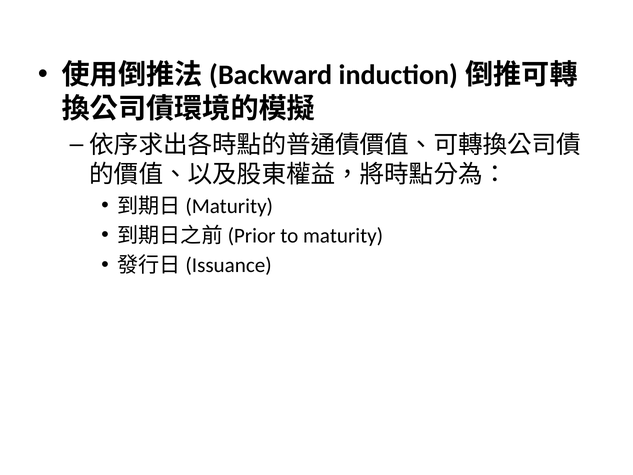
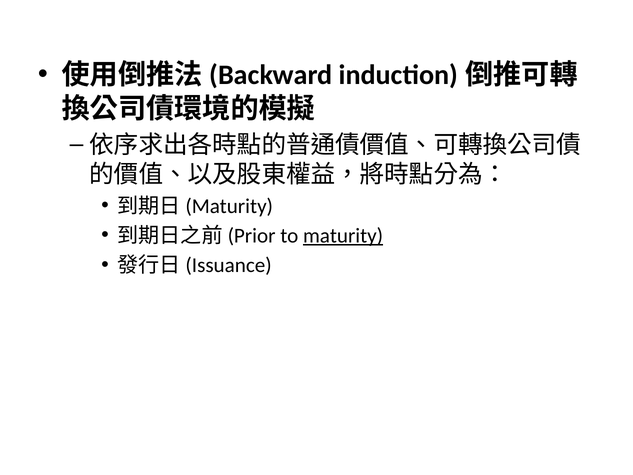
maturity underline: none -> present
